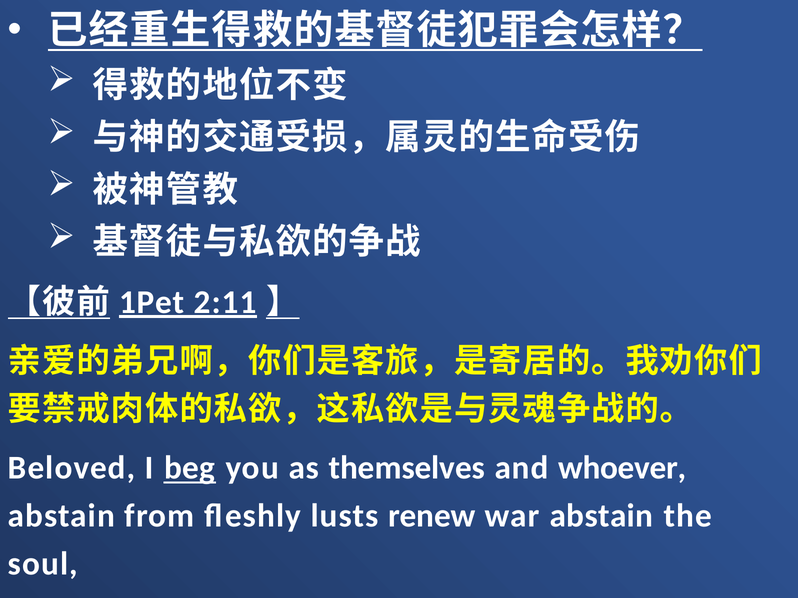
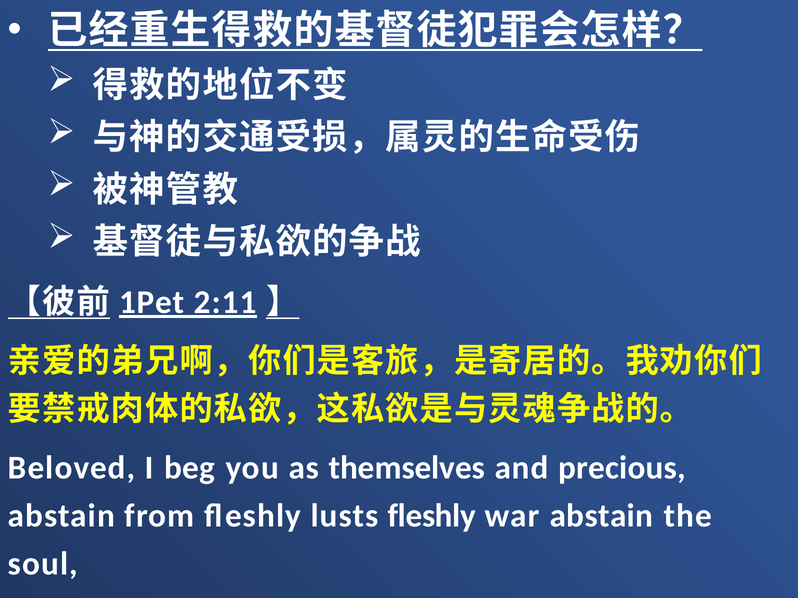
beg underline: present -> none
whoever: whoever -> precious
lusts renew: renew -> fleshly
